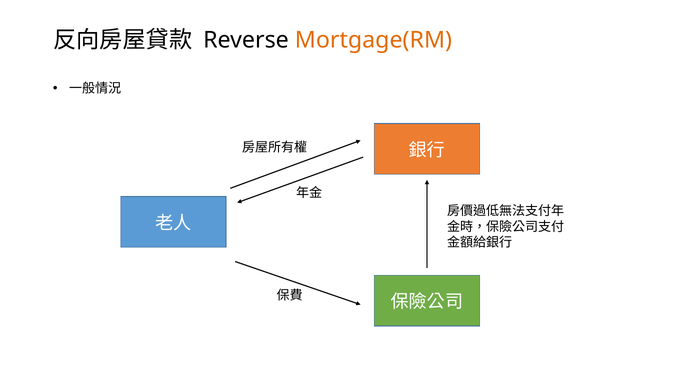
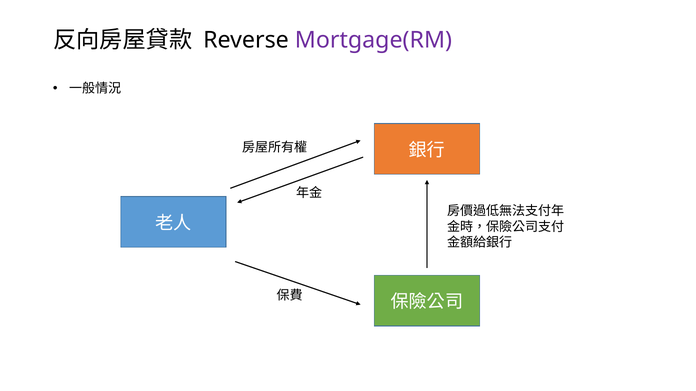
Mortgage(RM colour: orange -> purple
